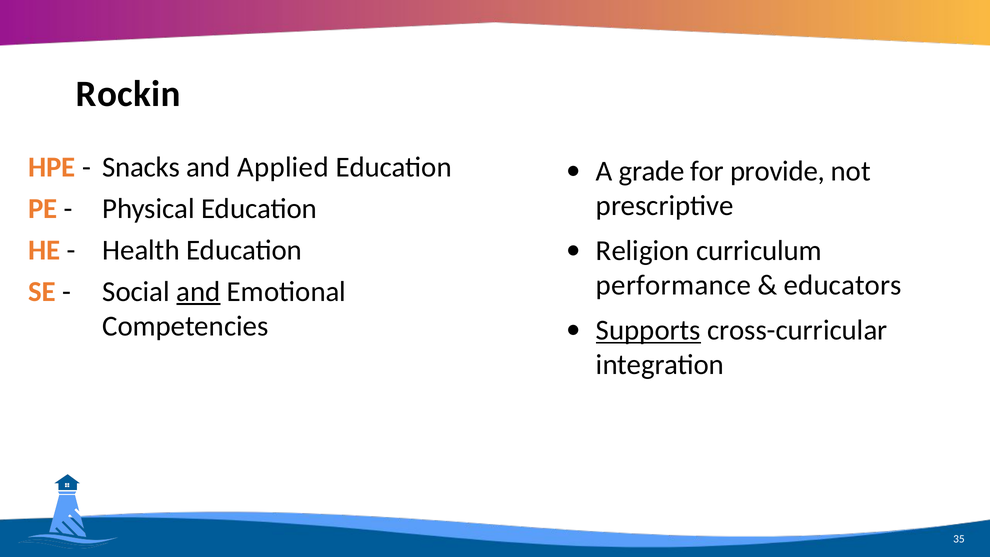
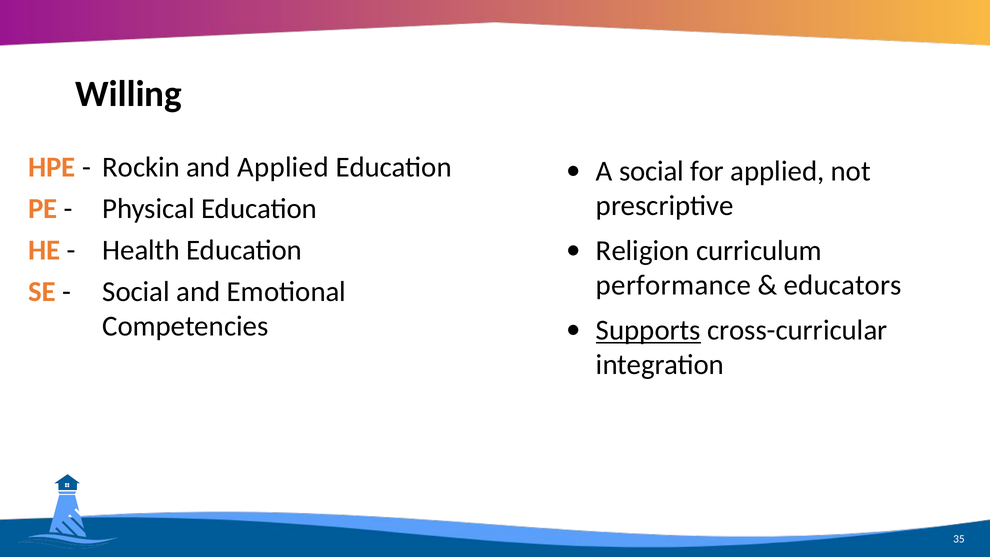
Rockin: Rockin -> Willing
Snacks: Snacks -> Rockin
A grade: grade -> social
for provide: provide -> applied
and at (198, 291) underline: present -> none
